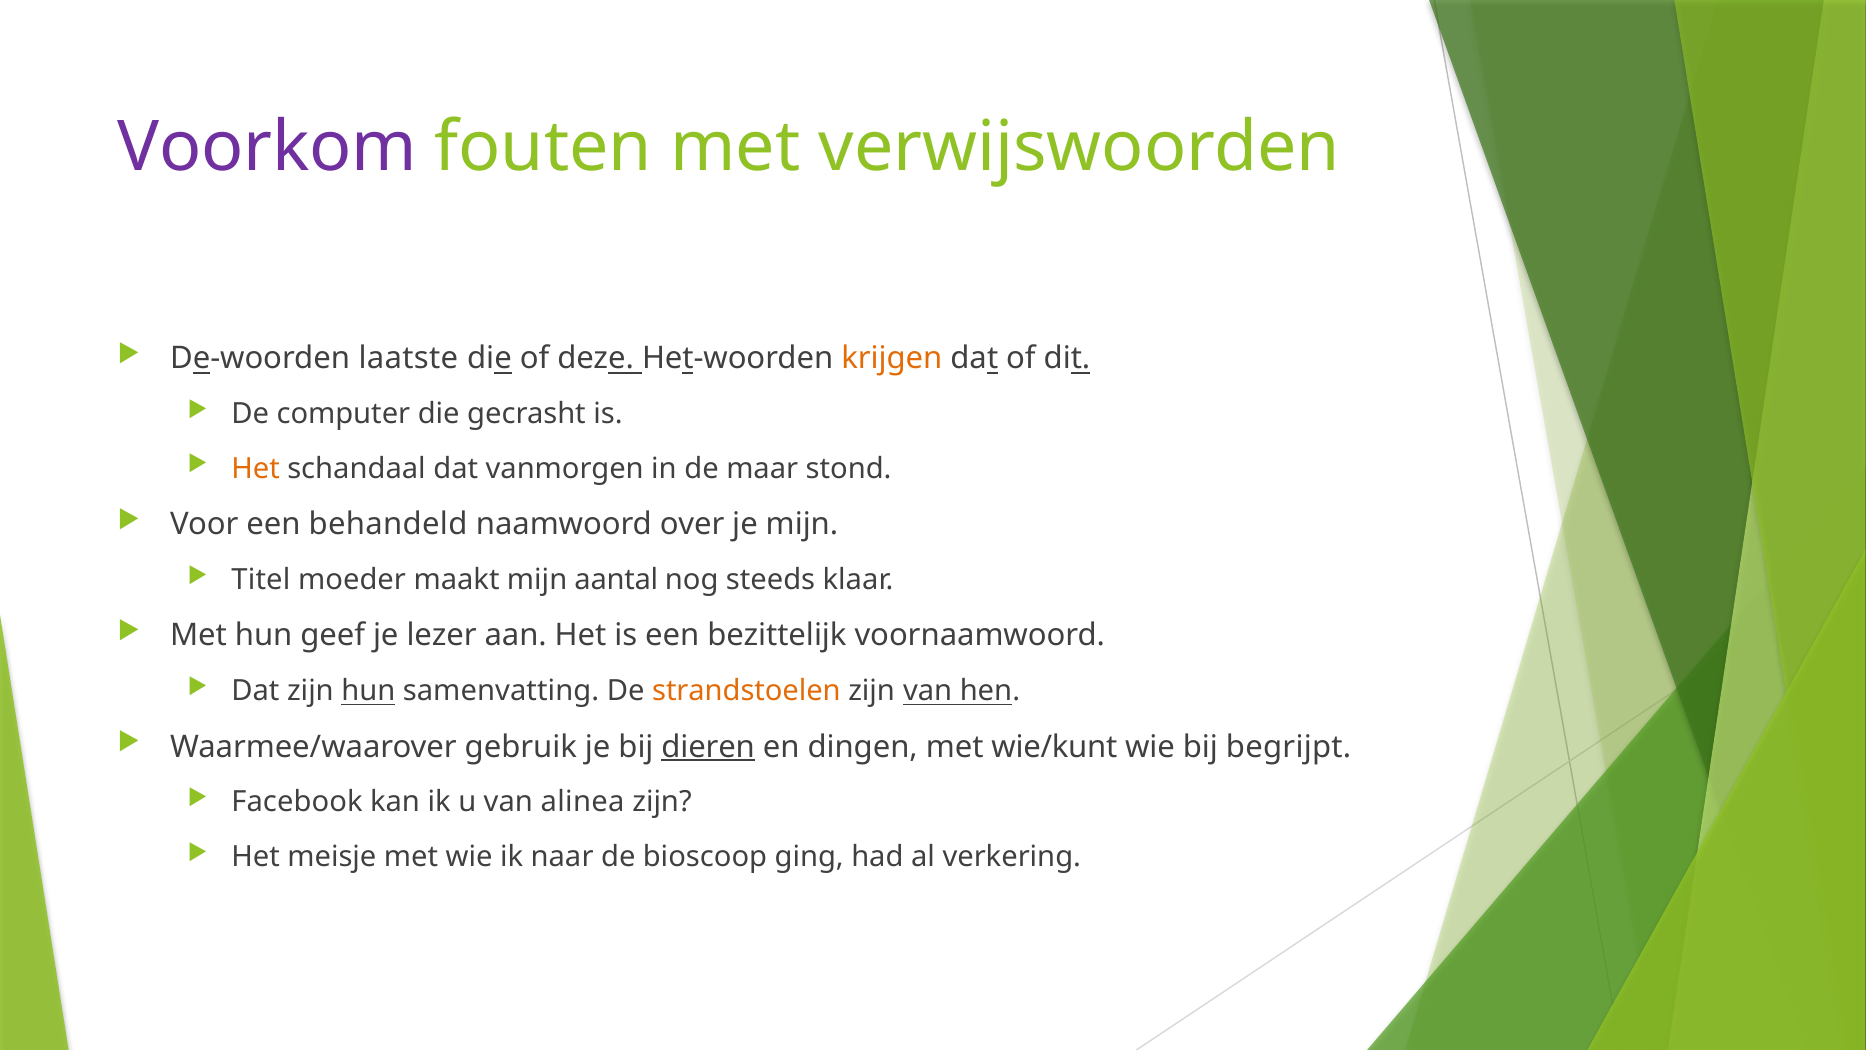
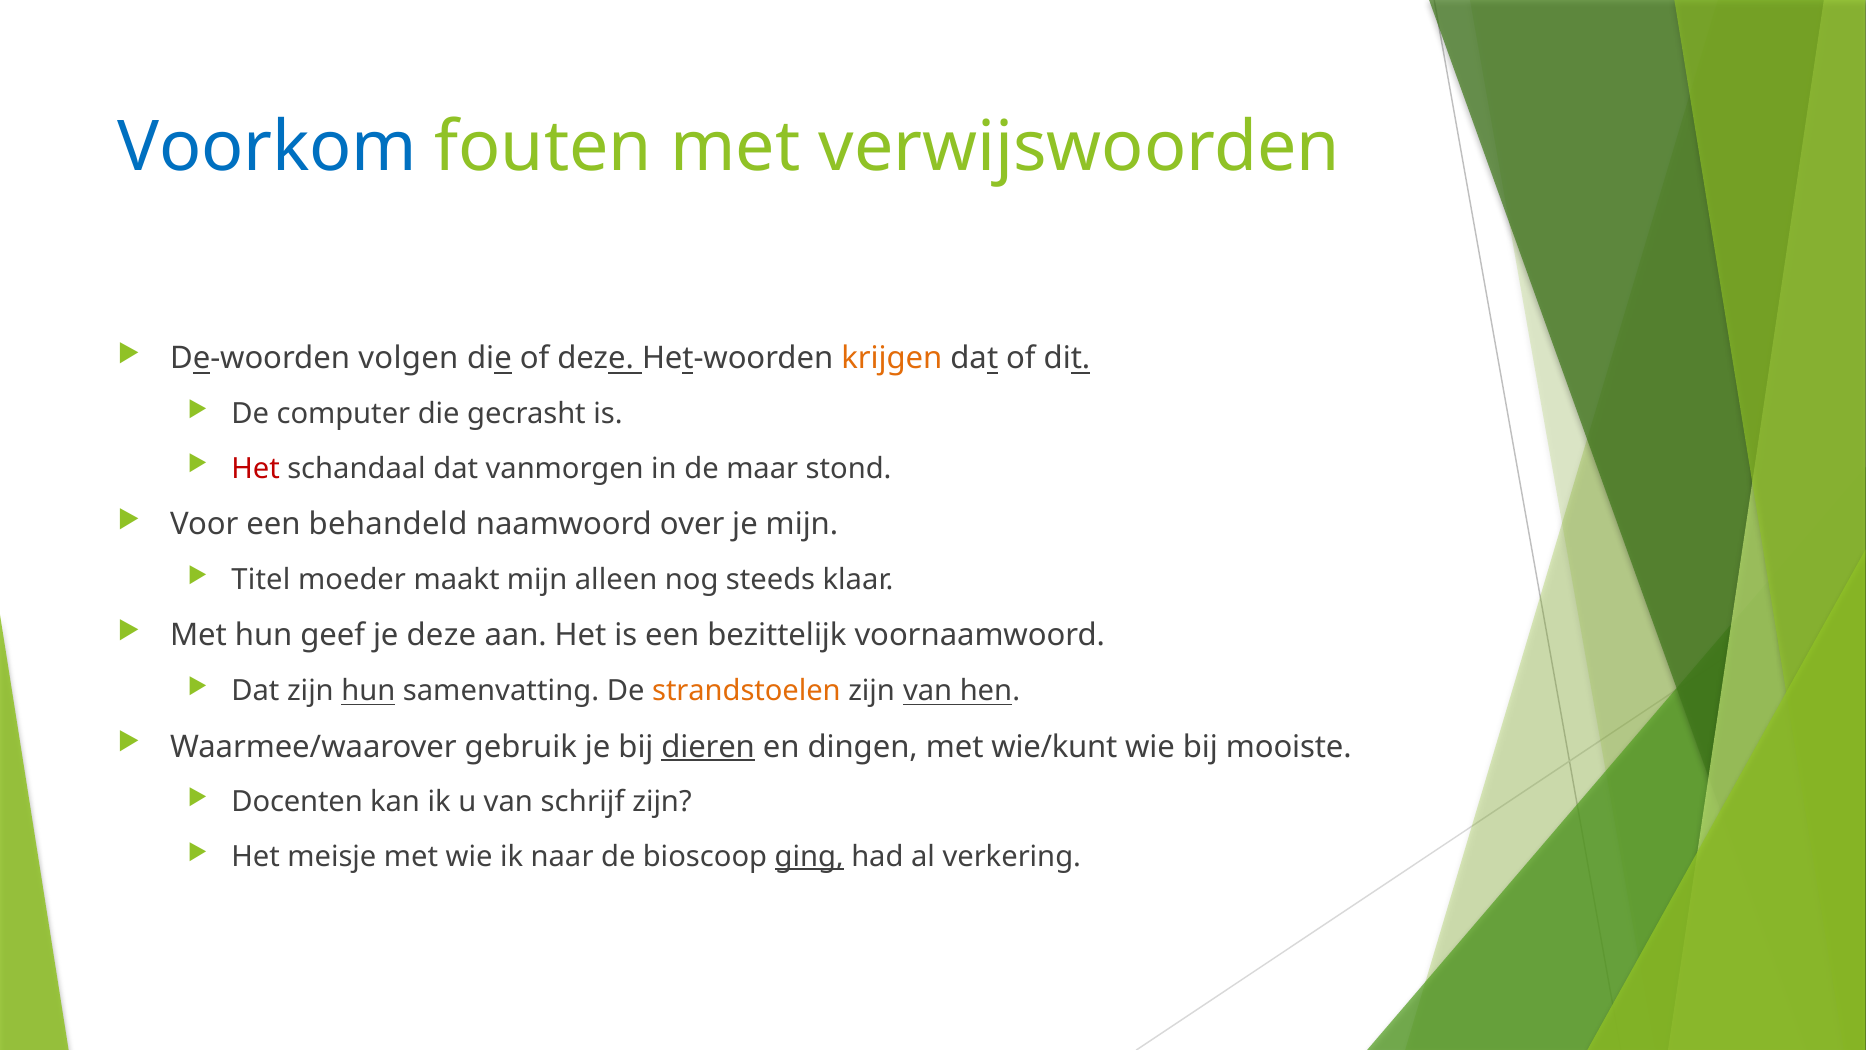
Voorkom colour: purple -> blue
laatste: laatste -> volgen
Het at (256, 468) colour: orange -> red
aantal: aantal -> alleen
je lezer: lezer -> deze
begrijpt: begrijpt -> mooiste
Facebook: Facebook -> Docenten
alinea: alinea -> schrijf
ging underline: none -> present
